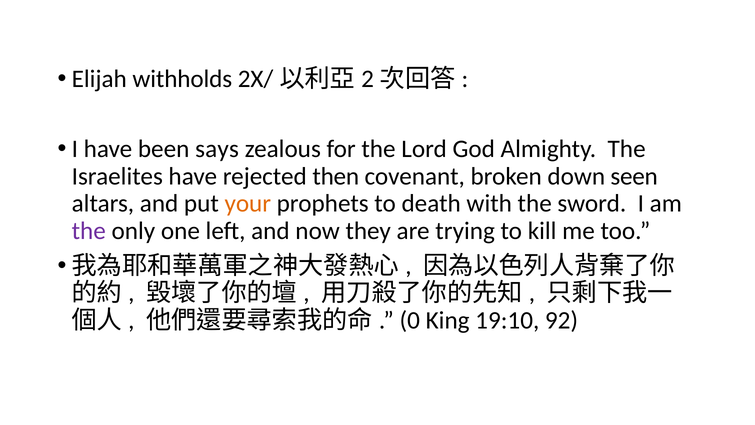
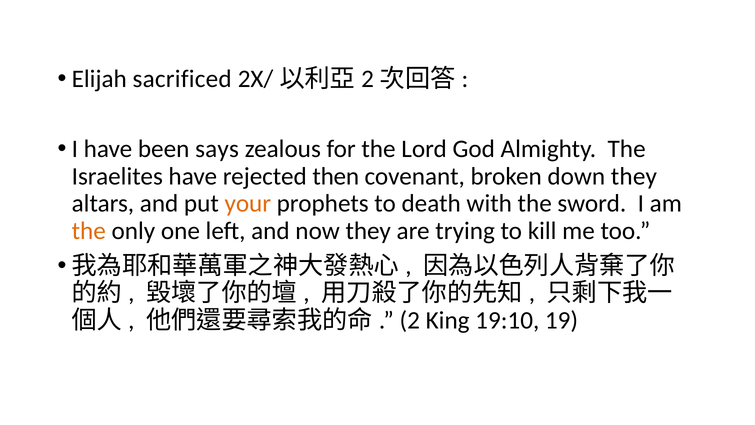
withholds: withholds -> sacrificed
down seen: seen -> they
the at (89, 231) colour: purple -> orange
0: 0 -> 2
92: 92 -> 19
